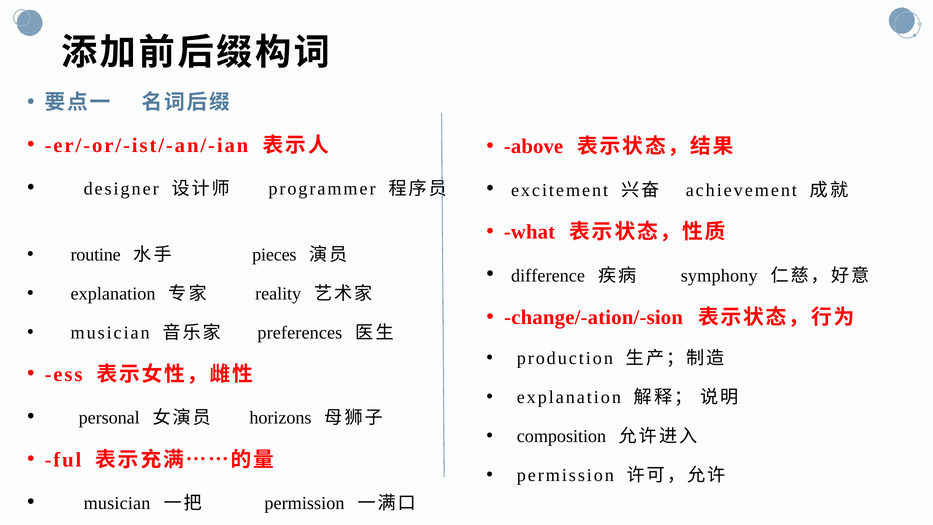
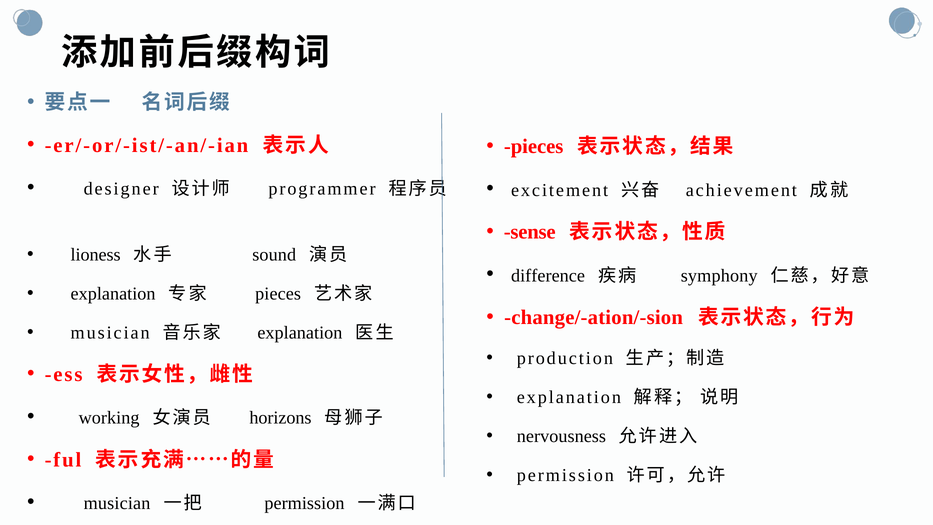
above at (534, 146): above -> pieces
what: what -> sense
routine: routine -> lioness
pieces: pieces -> sound
reality at (278, 294): reality -> pieces
preferences at (300, 333): preferences -> explanation
personal: personal -> working
composition: composition -> nervousness
